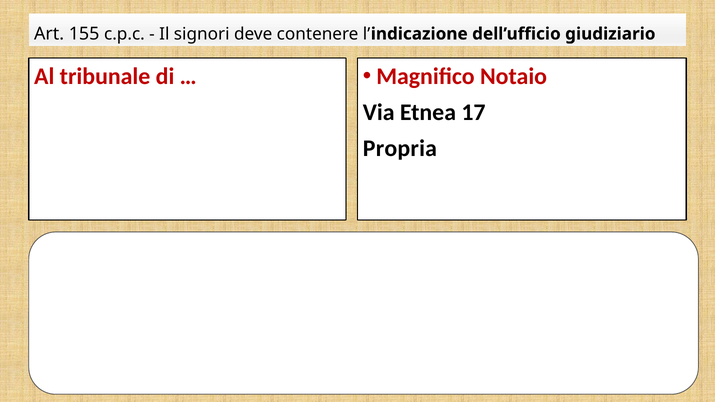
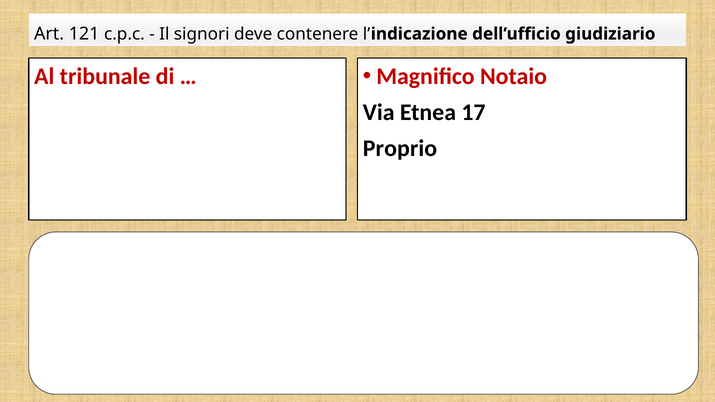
155: 155 -> 121
Propria: Propria -> Proprio
